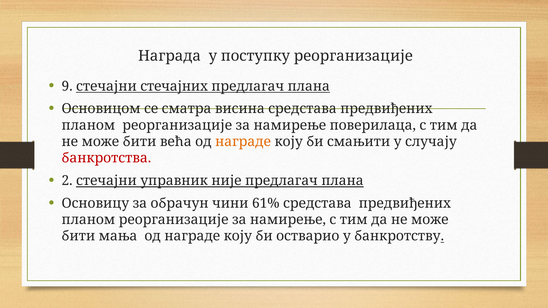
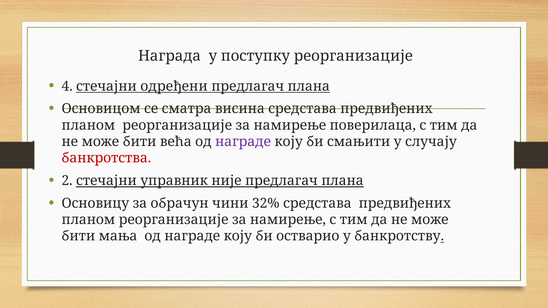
9: 9 -> 4
стечајних: стечајних -> одређени
награде at (243, 142) colour: orange -> purple
61%: 61% -> 32%
